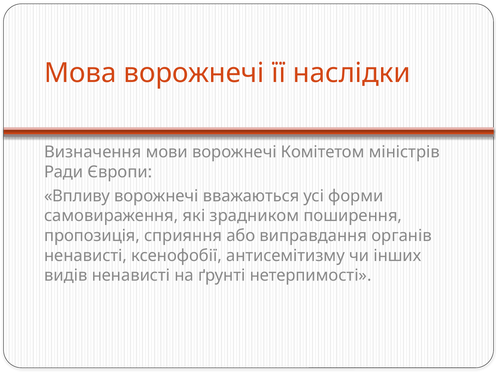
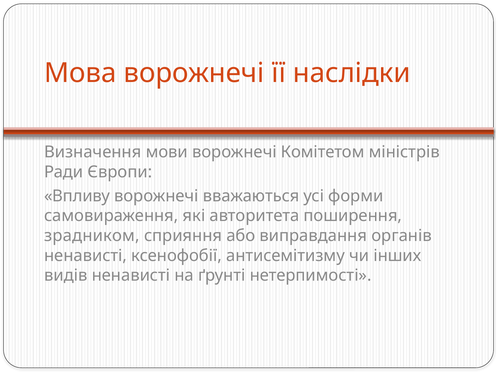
зрадником: зрадником -> авторитета
пропозиція: пропозиція -> зрадником
